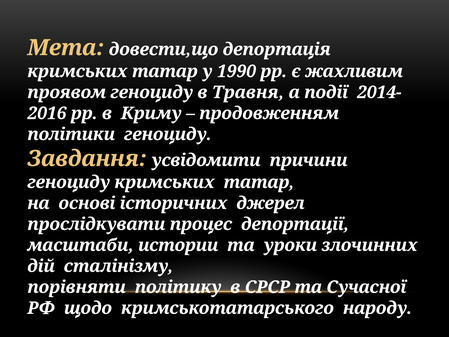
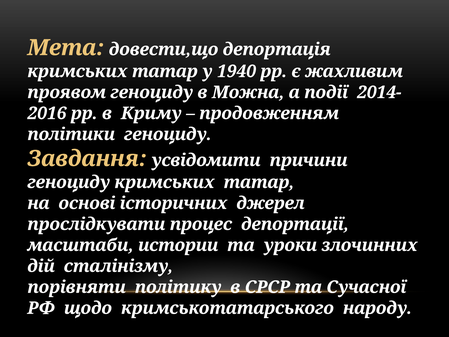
1990: 1990 -> 1940
Травня: Травня -> Можна
